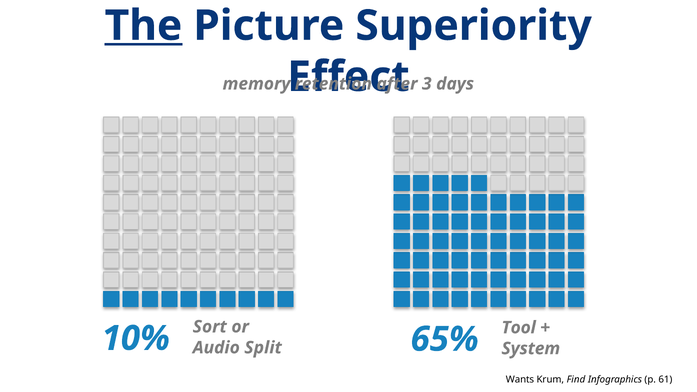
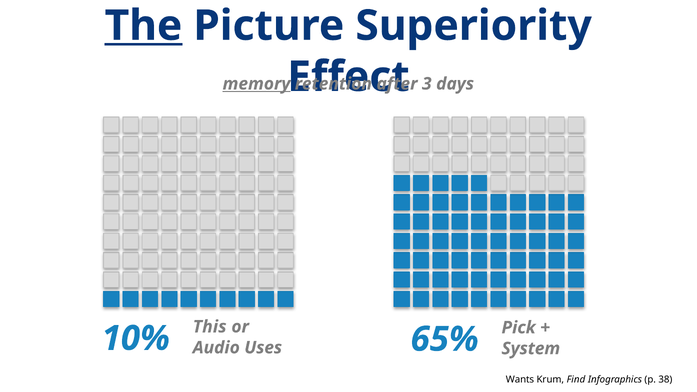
memory underline: none -> present
Sort: Sort -> This
Tool: Tool -> Pick
Split: Split -> Uses
61: 61 -> 38
